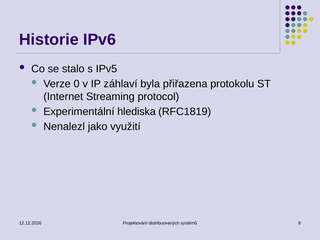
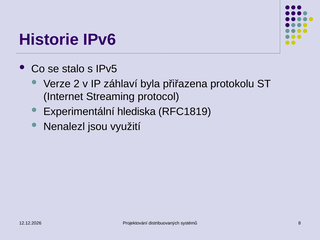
0: 0 -> 2
jako: jako -> jsou
